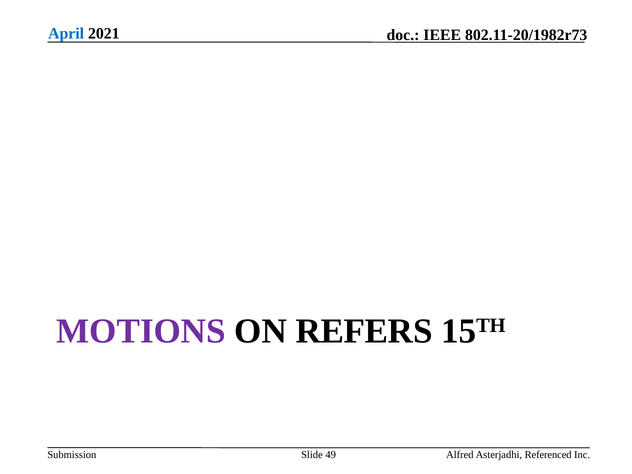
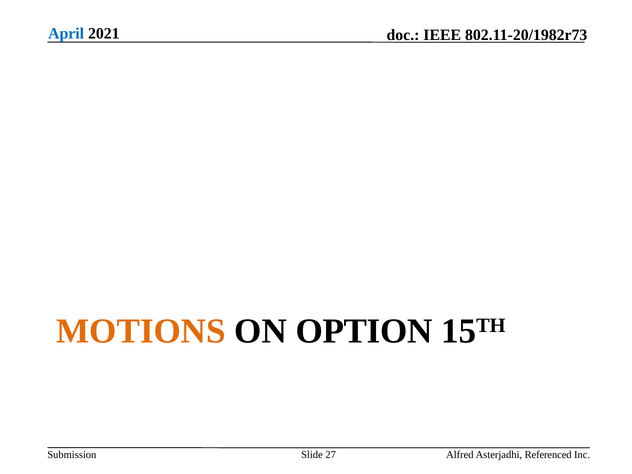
MOTIONS colour: purple -> orange
REFERS: REFERS -> OPTION
49: 49 -> 27
